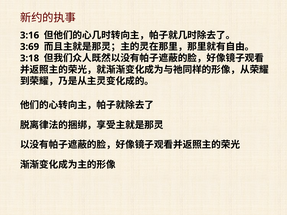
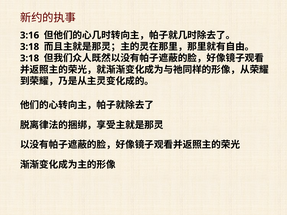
3:69 at (30, 47): 3:69 -> 3:18
